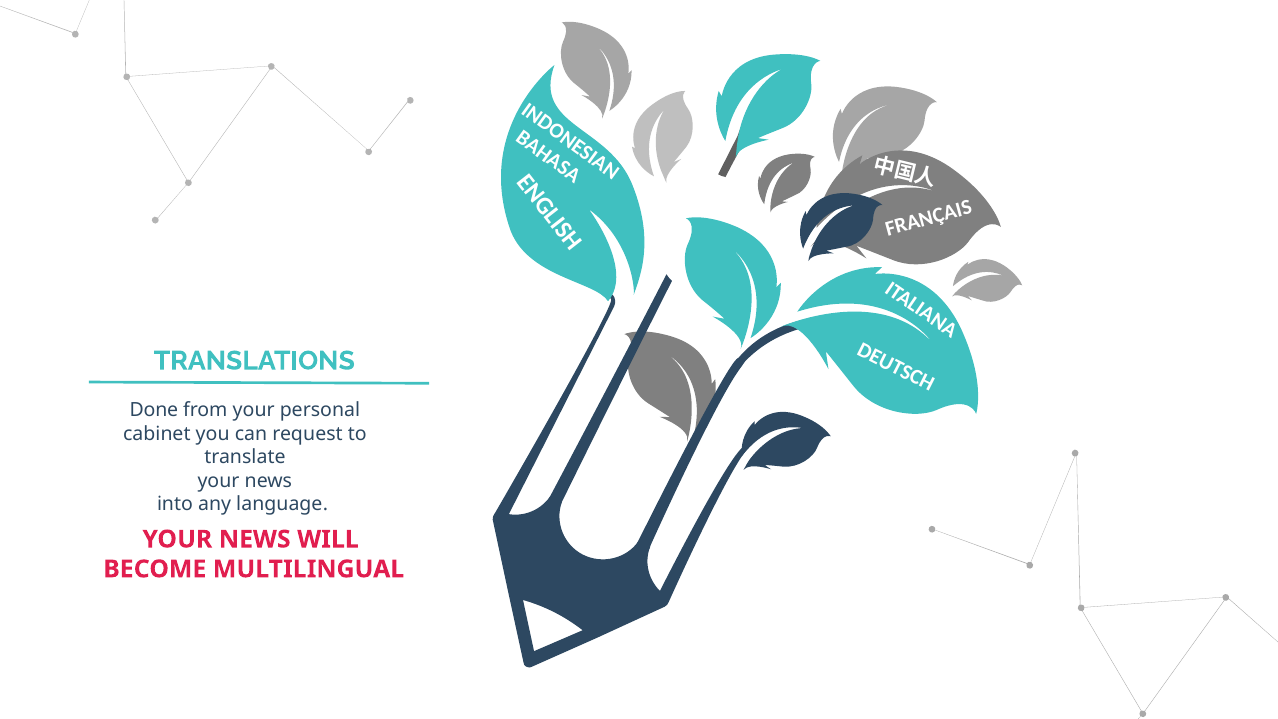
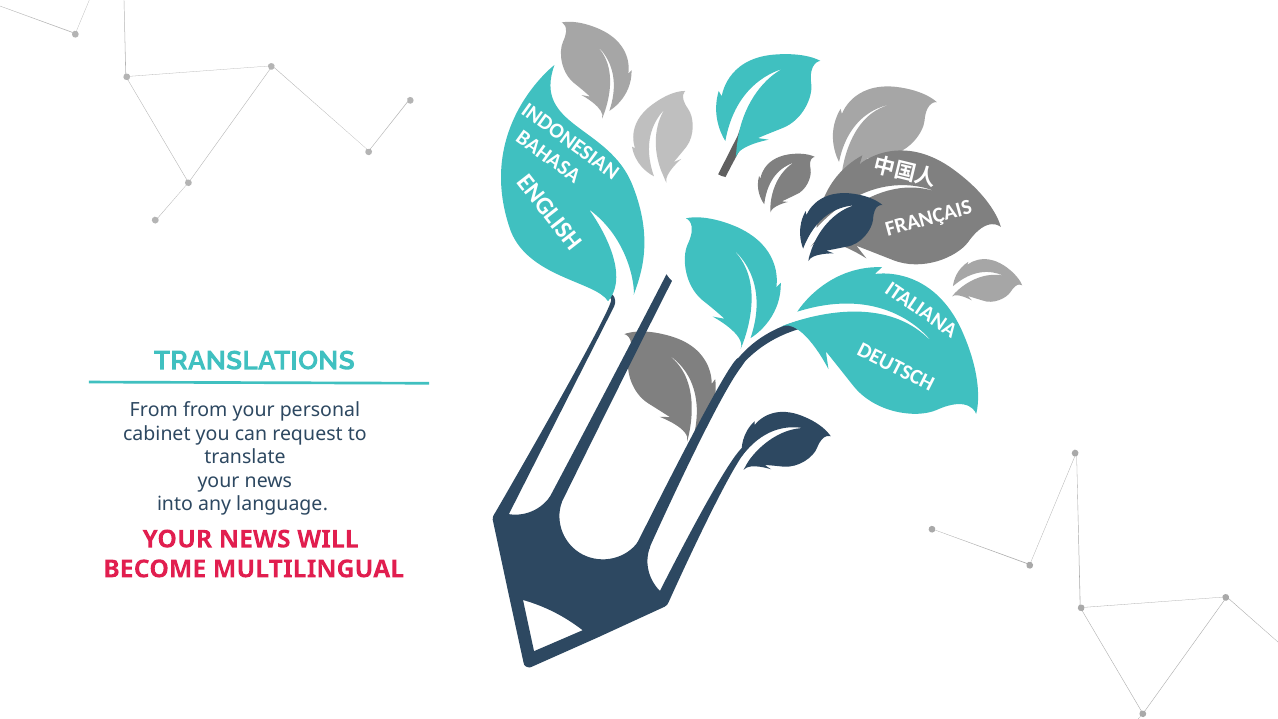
Done at (154, 410): Done -> From
